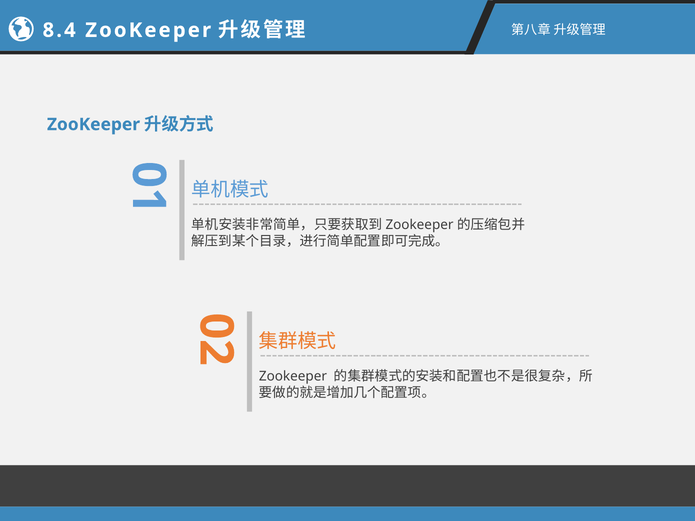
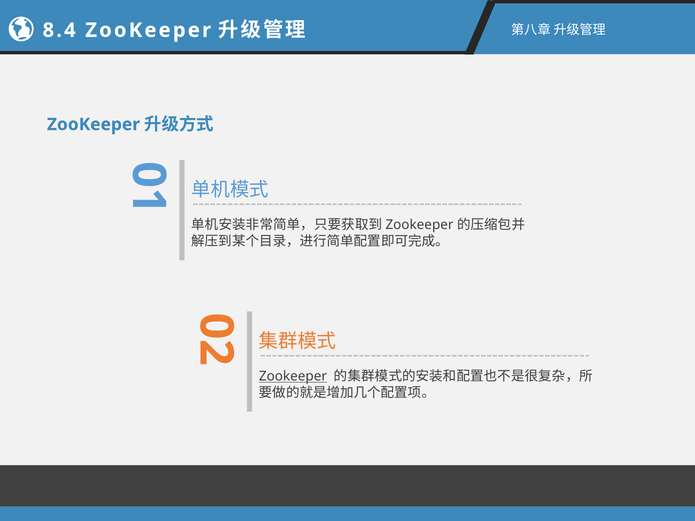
Zookeeper at (293, 377) underline: none -> present
